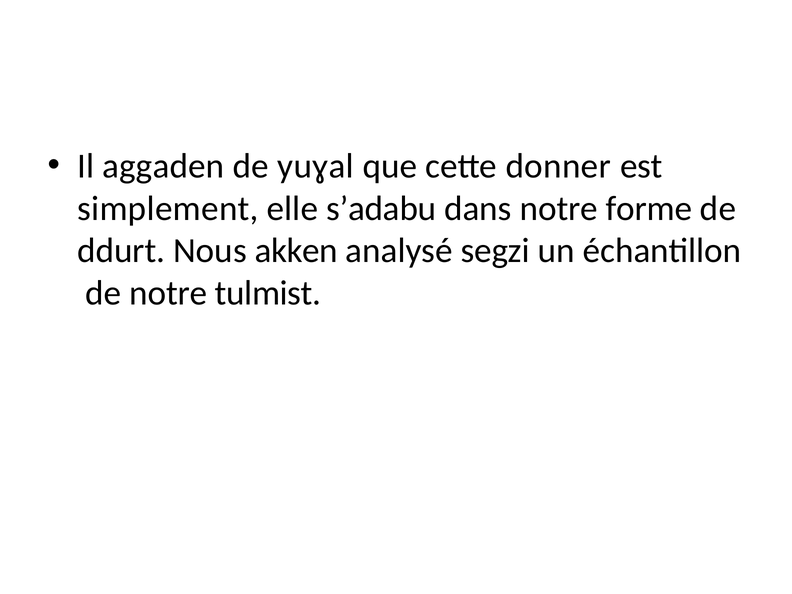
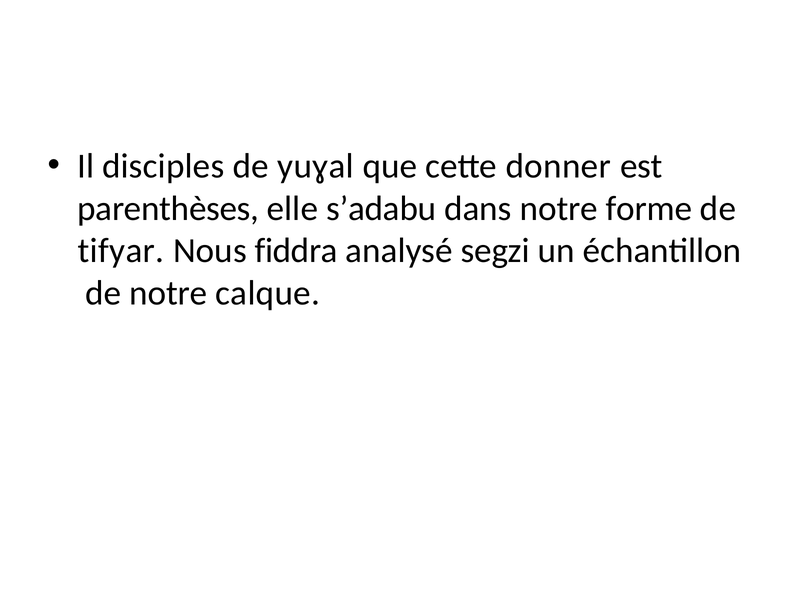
aggaden: aggaden -> disciples
simplement: simplement -> parenthèses
ddurt: ddurt -> tifyar
akken: akken -> fiddra
tulmist: tulmist -> calque
